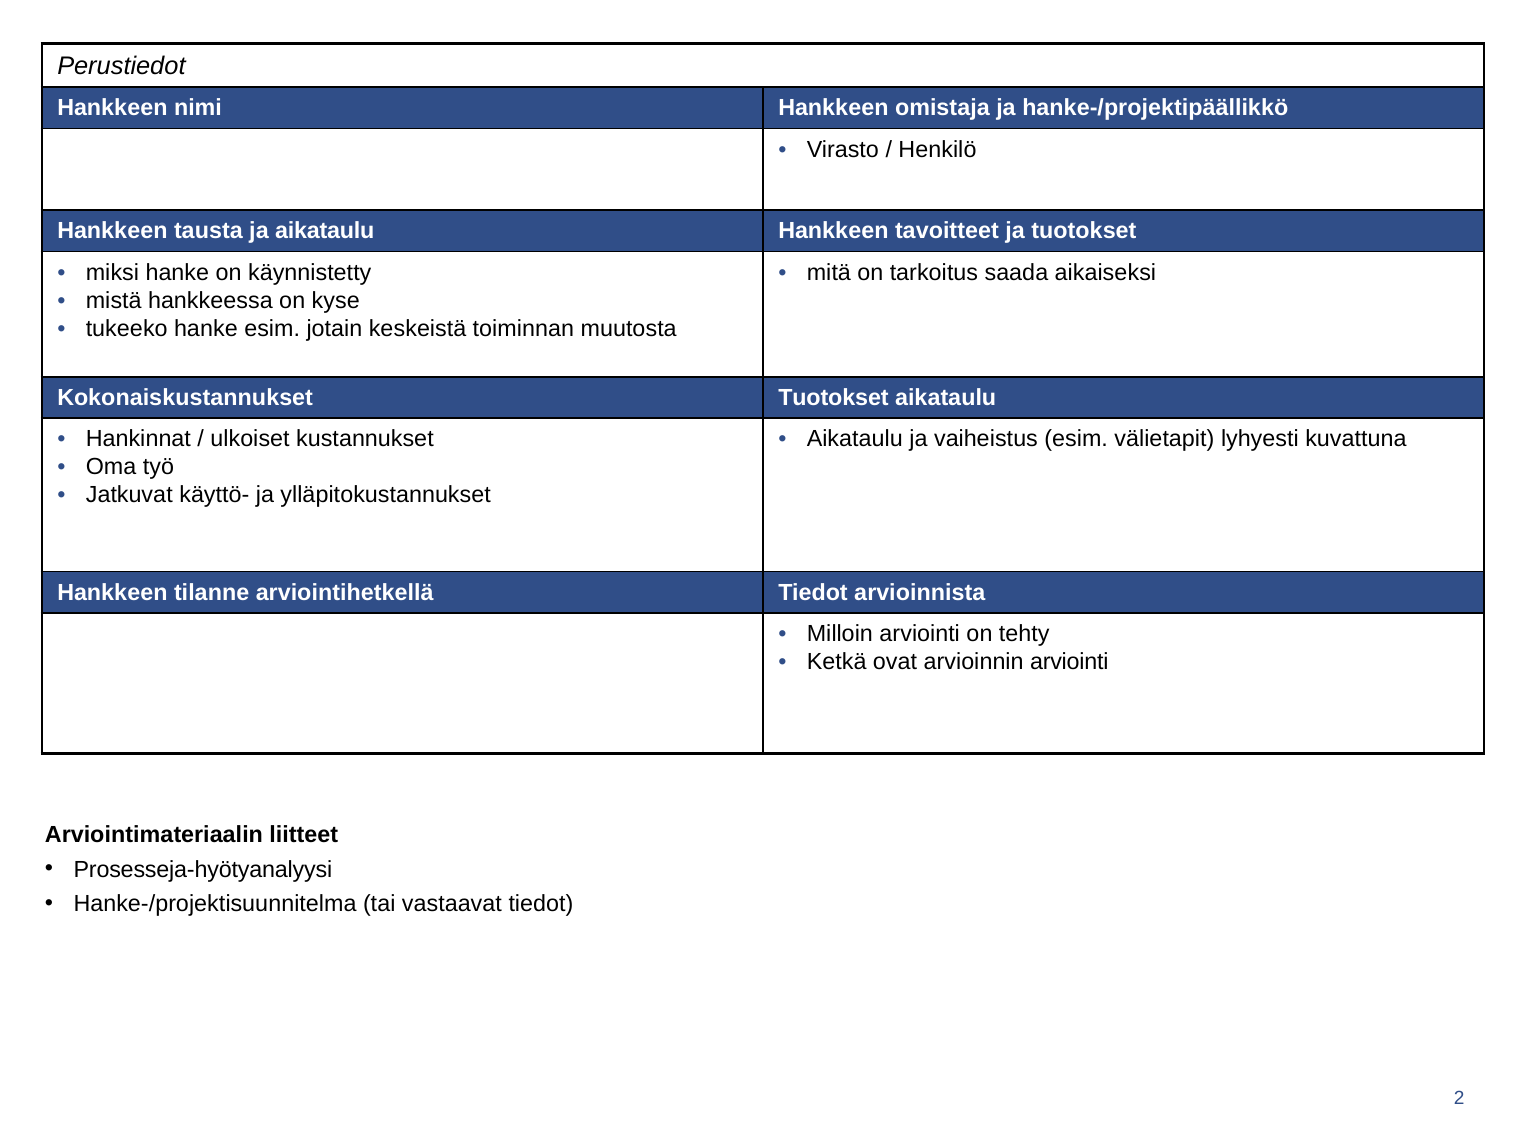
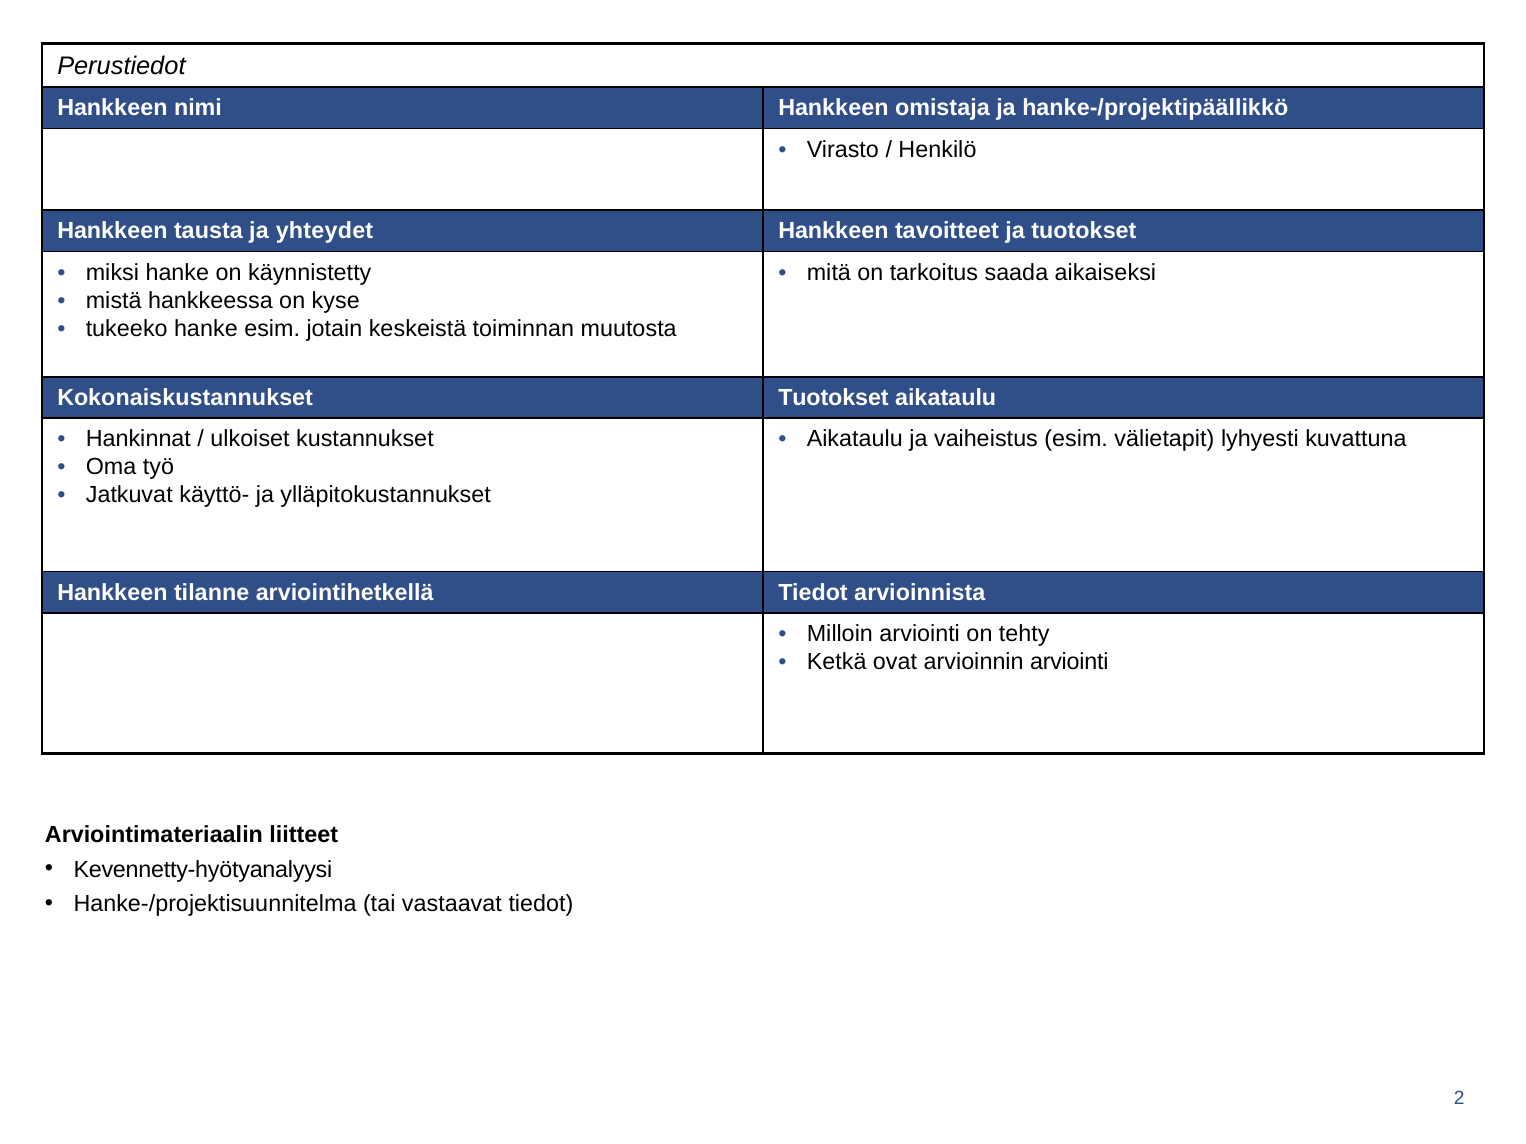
ja aikataulu: aikataulu -> yhteydet
Prosesseja-hyötyanalyysi: Prosesseja-hyötyanalyysi -> Kevennetty-hyötyanalyysi
